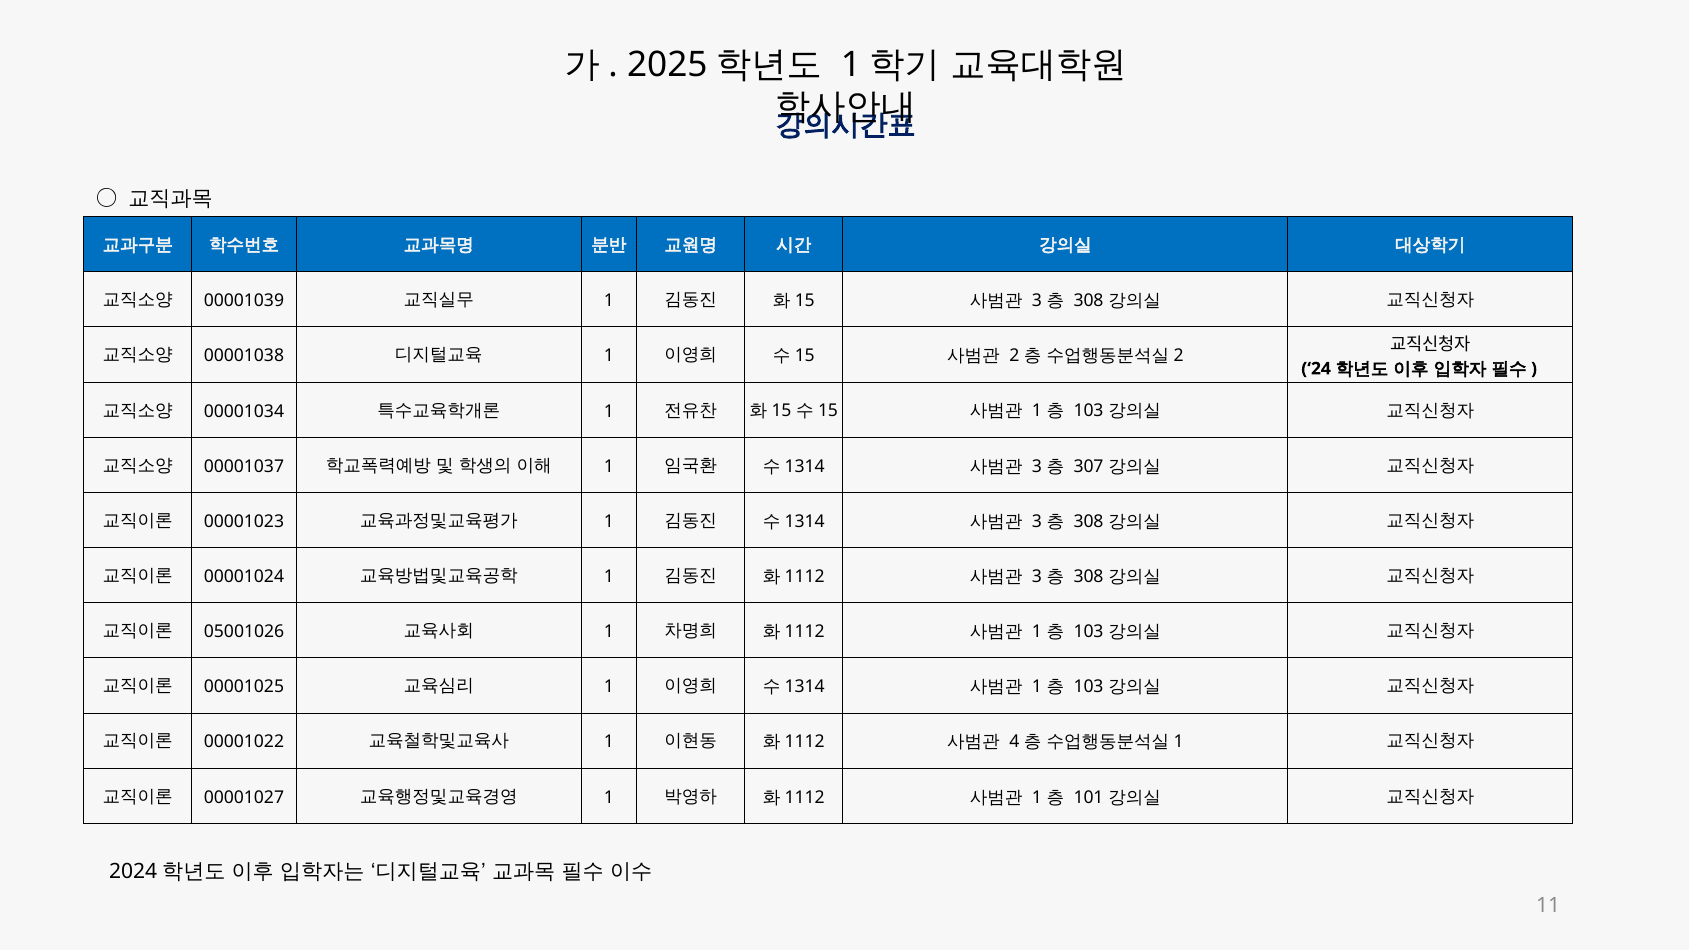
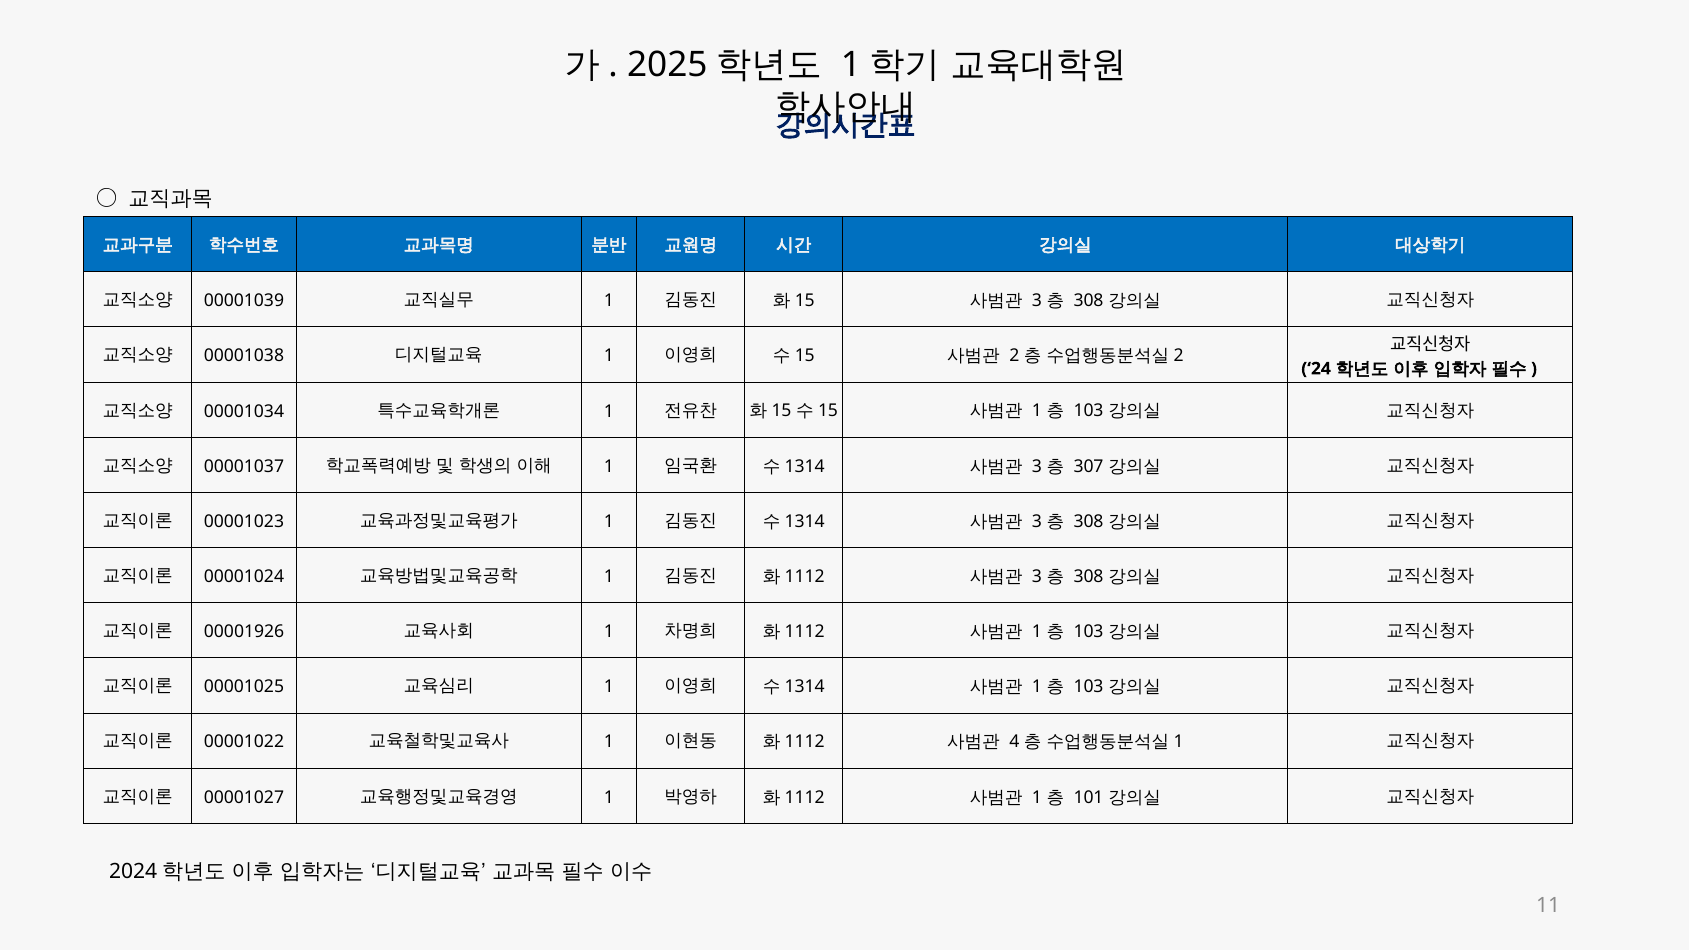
05001026: 05001026 -> 00001926
